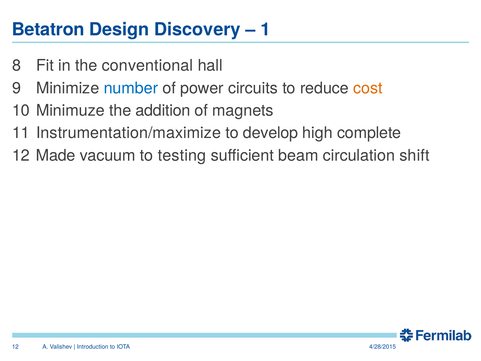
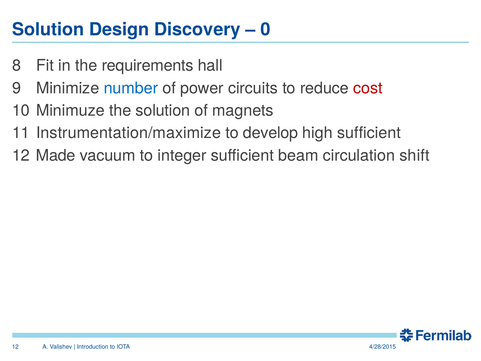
Betatron at (48, 30): Betatron -> Solution
1: 1 -> 0
conventional: conventional -> requirements
cost colour: orange -> red
the addition: addition -> solution
high complete: complete -> sufficient
testing: testing -> integer
